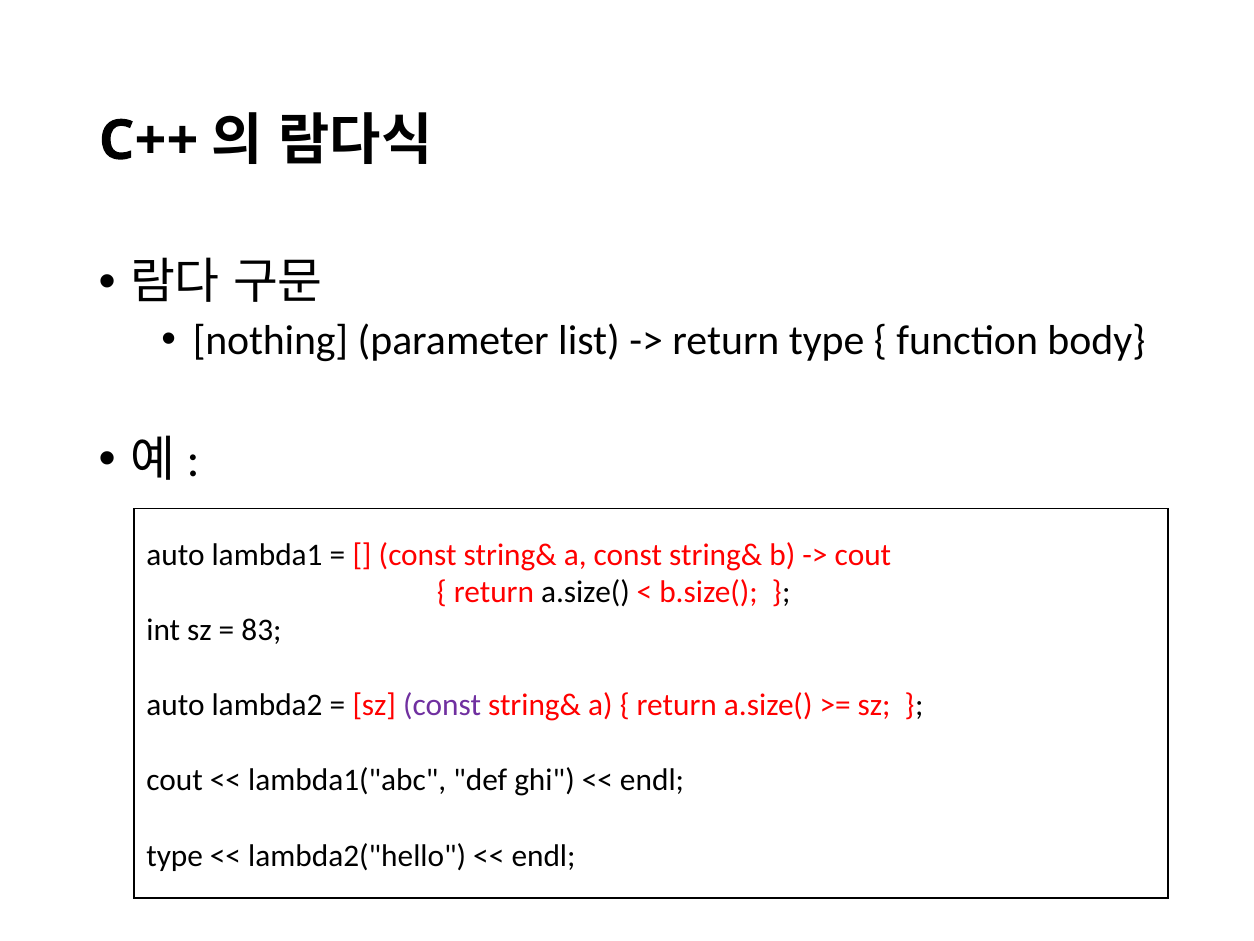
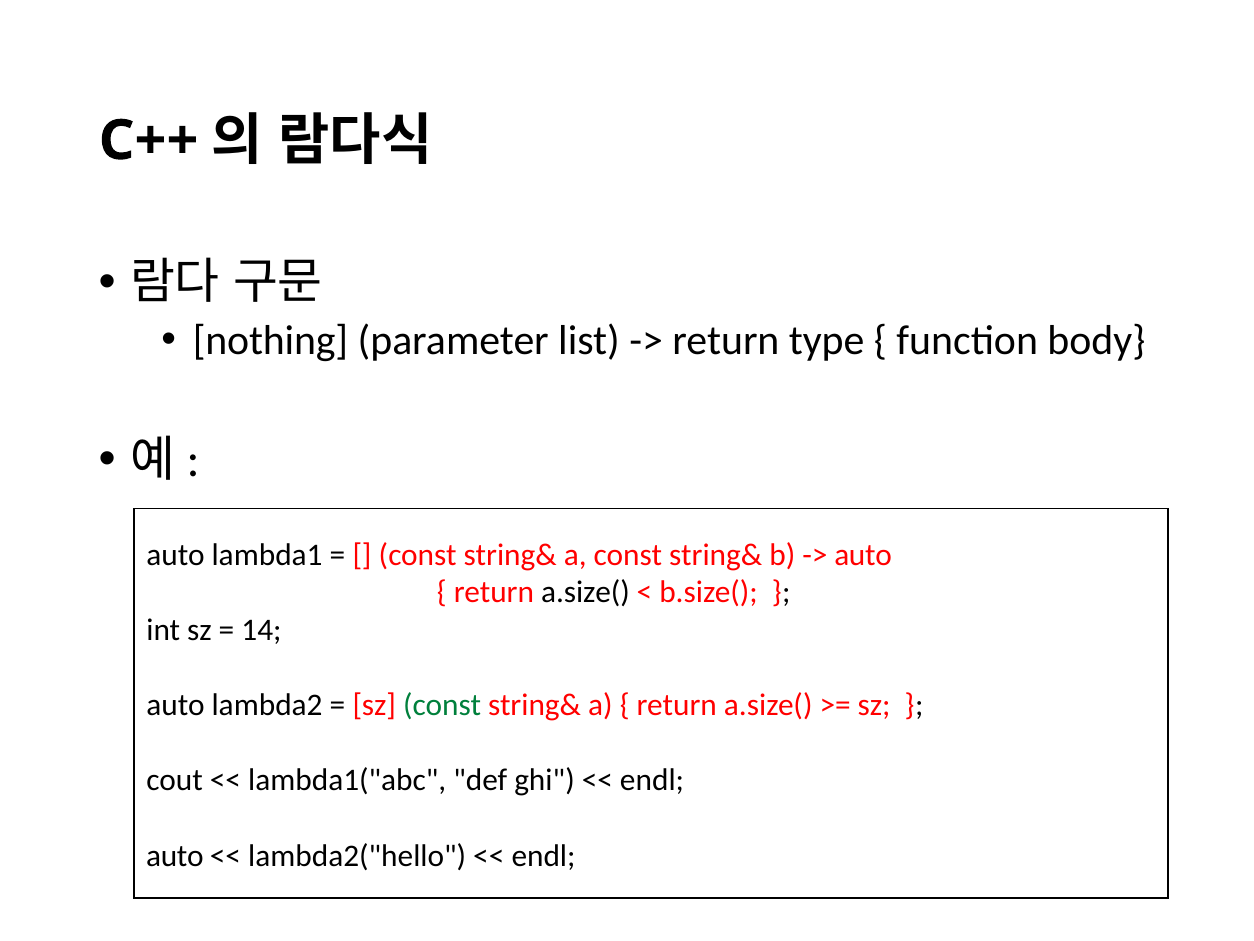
cout at (863, 554): cout -> auto
83: 83 -> 14
const at (442, 705) colour: purple -> green
type at (175, 855): type -> auto
